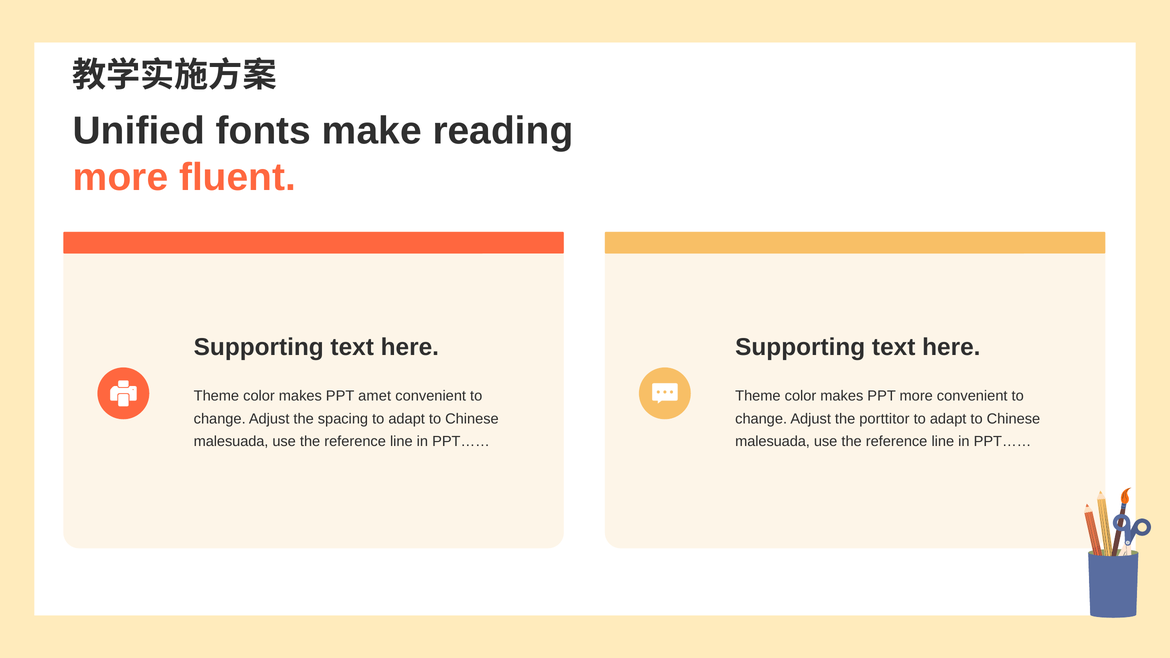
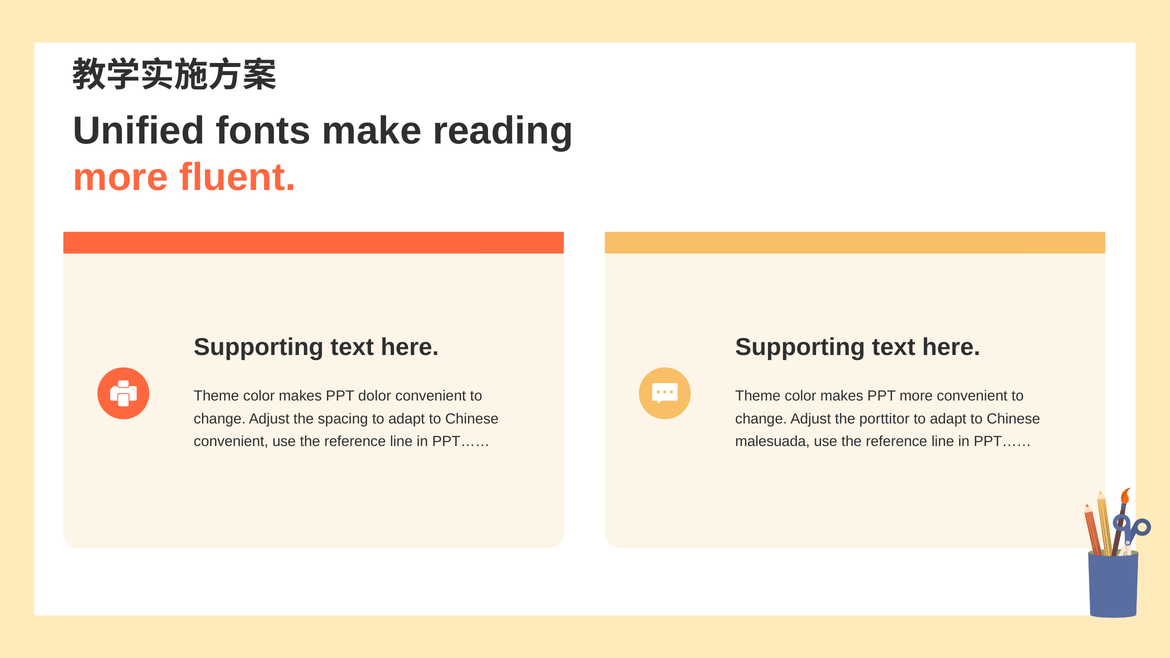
amet: amet -> dolor
malesuada at (231, 442): malesuada -> convenient
